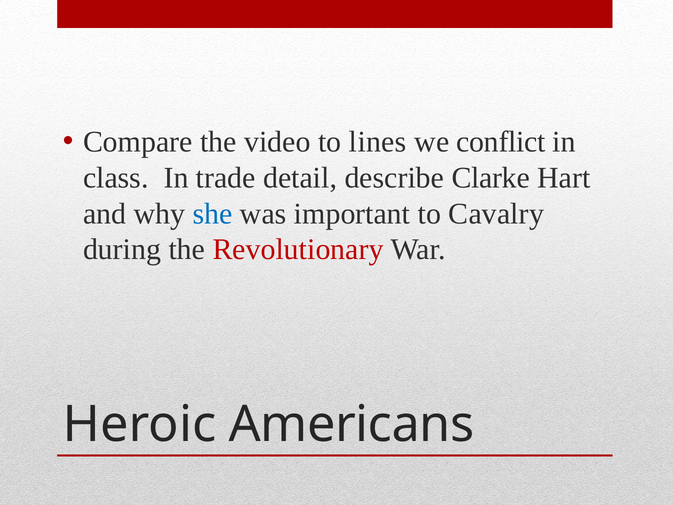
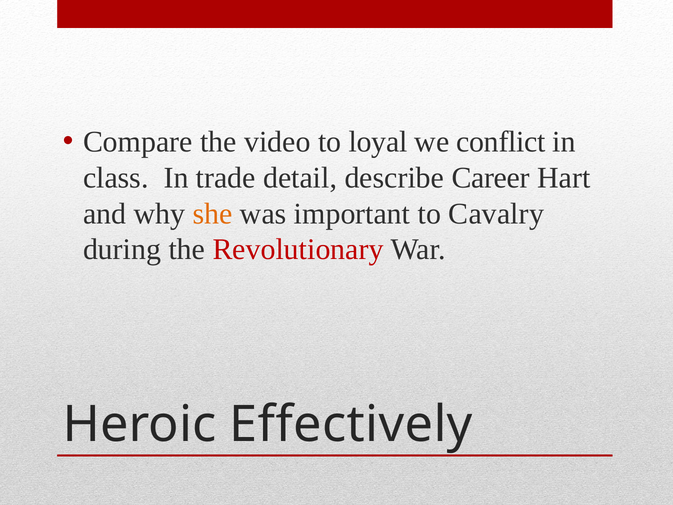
lines: lines -> loyal
Clarke: Clarke -> Career
she colour: blue -> orange
Americans: Americans -> Effectively
